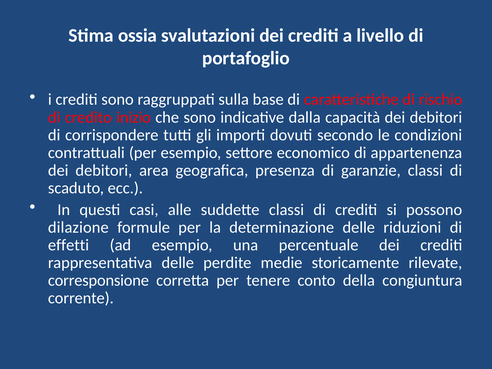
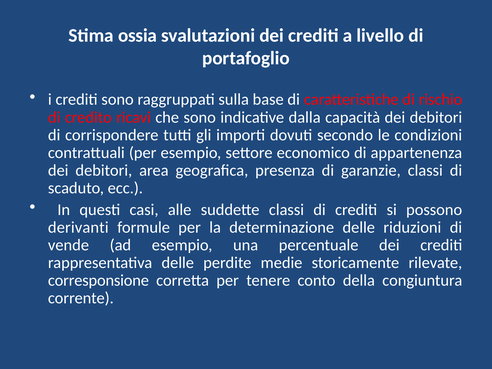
inizio: inizio -> ricavi
dilazione: dilazione -> derivanti
effetti: effetti -> vende
